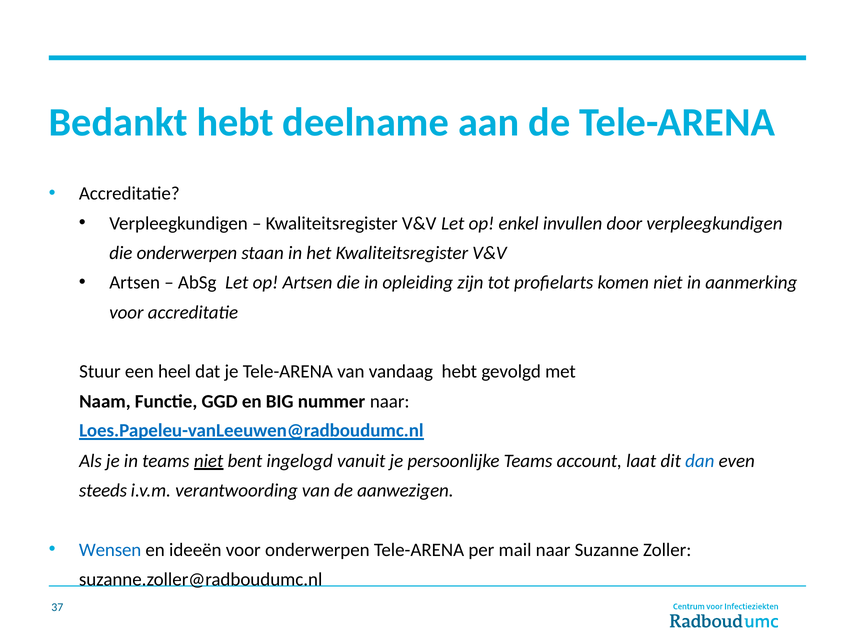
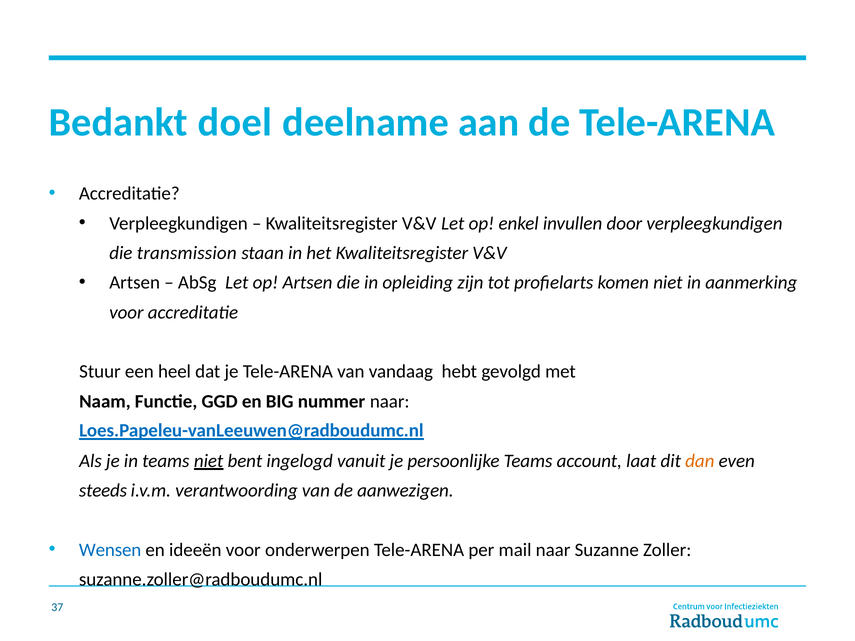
Bedankt hebt: hebt -> doel
die onderwerpen: onderwerpen -> transmission
dan colour: blue -> orange
